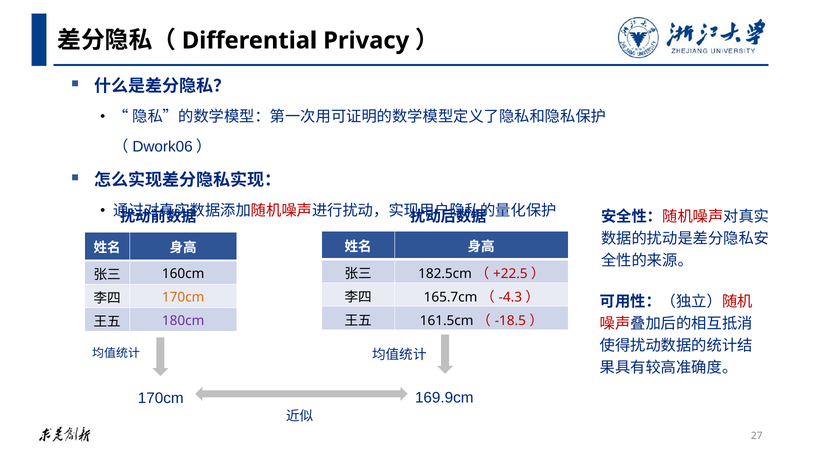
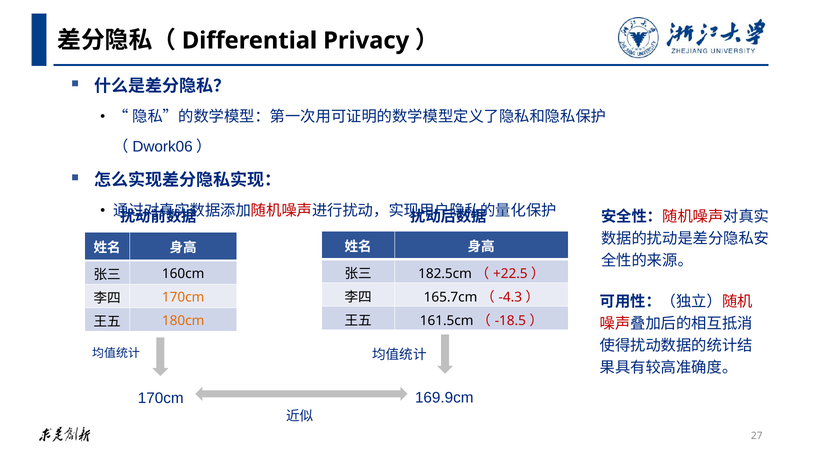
180cm colour: purple -> orange
